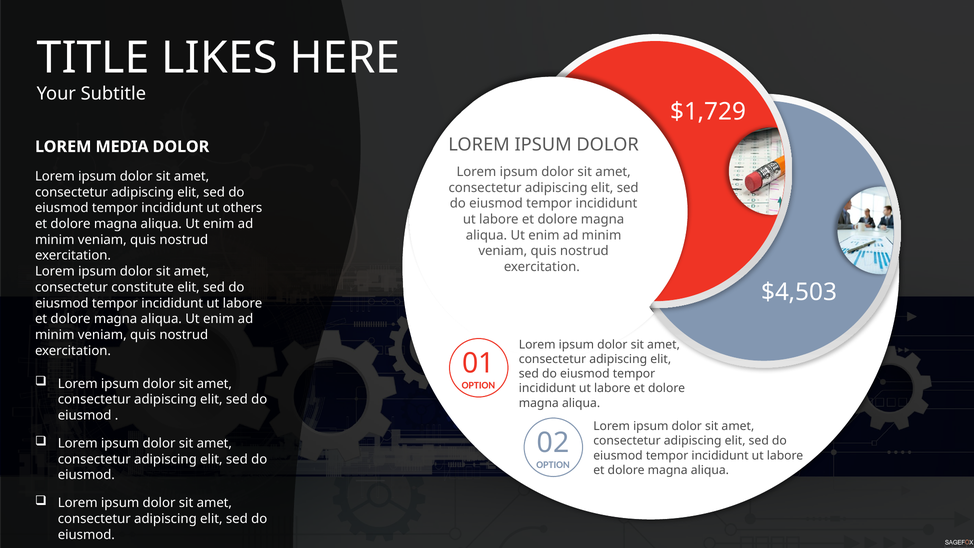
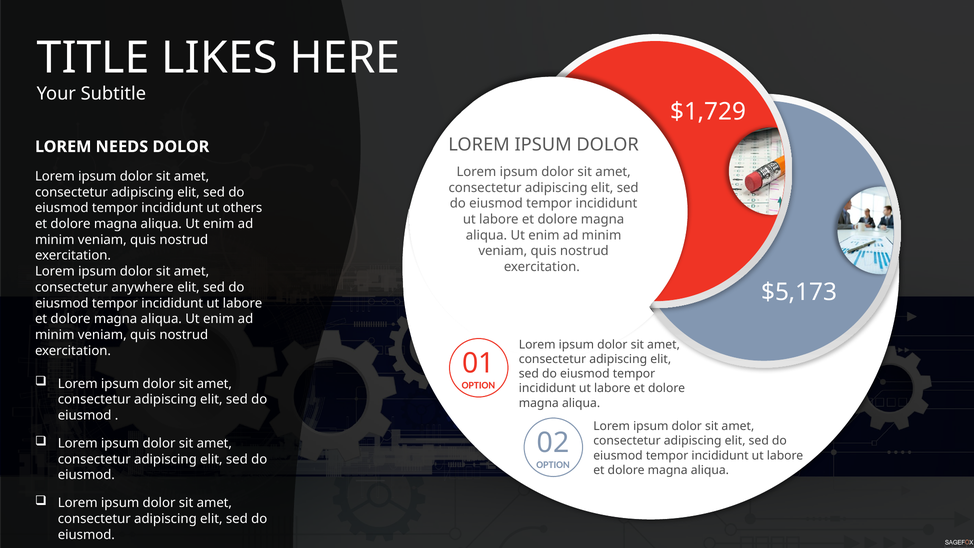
MEDIA: MEDIA -> NEEDS
constitute: constitute -> anywhere
$4,503: $4,503 -> $5,173
